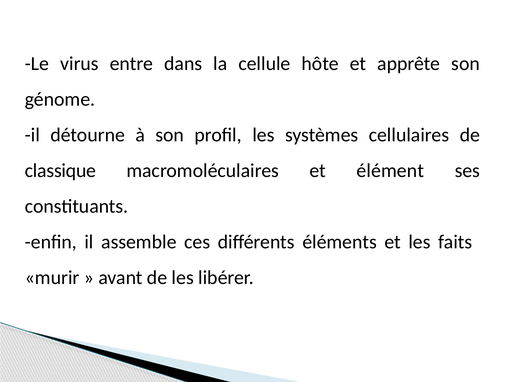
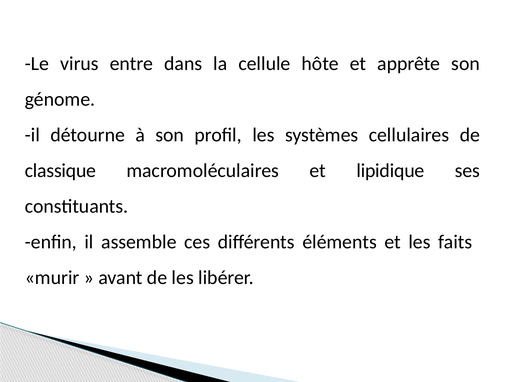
élément: élément -> lipidique
